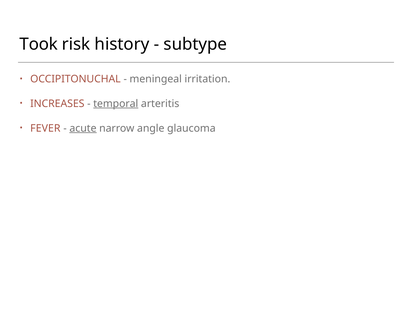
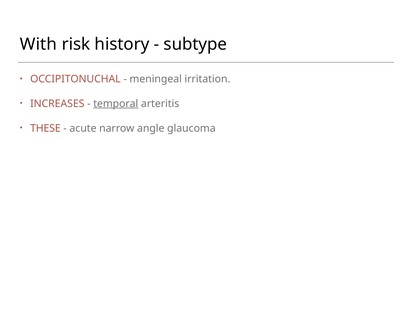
Took: Took -> With
FEVER: FEVER -> THESE
acute underline: present -> none
